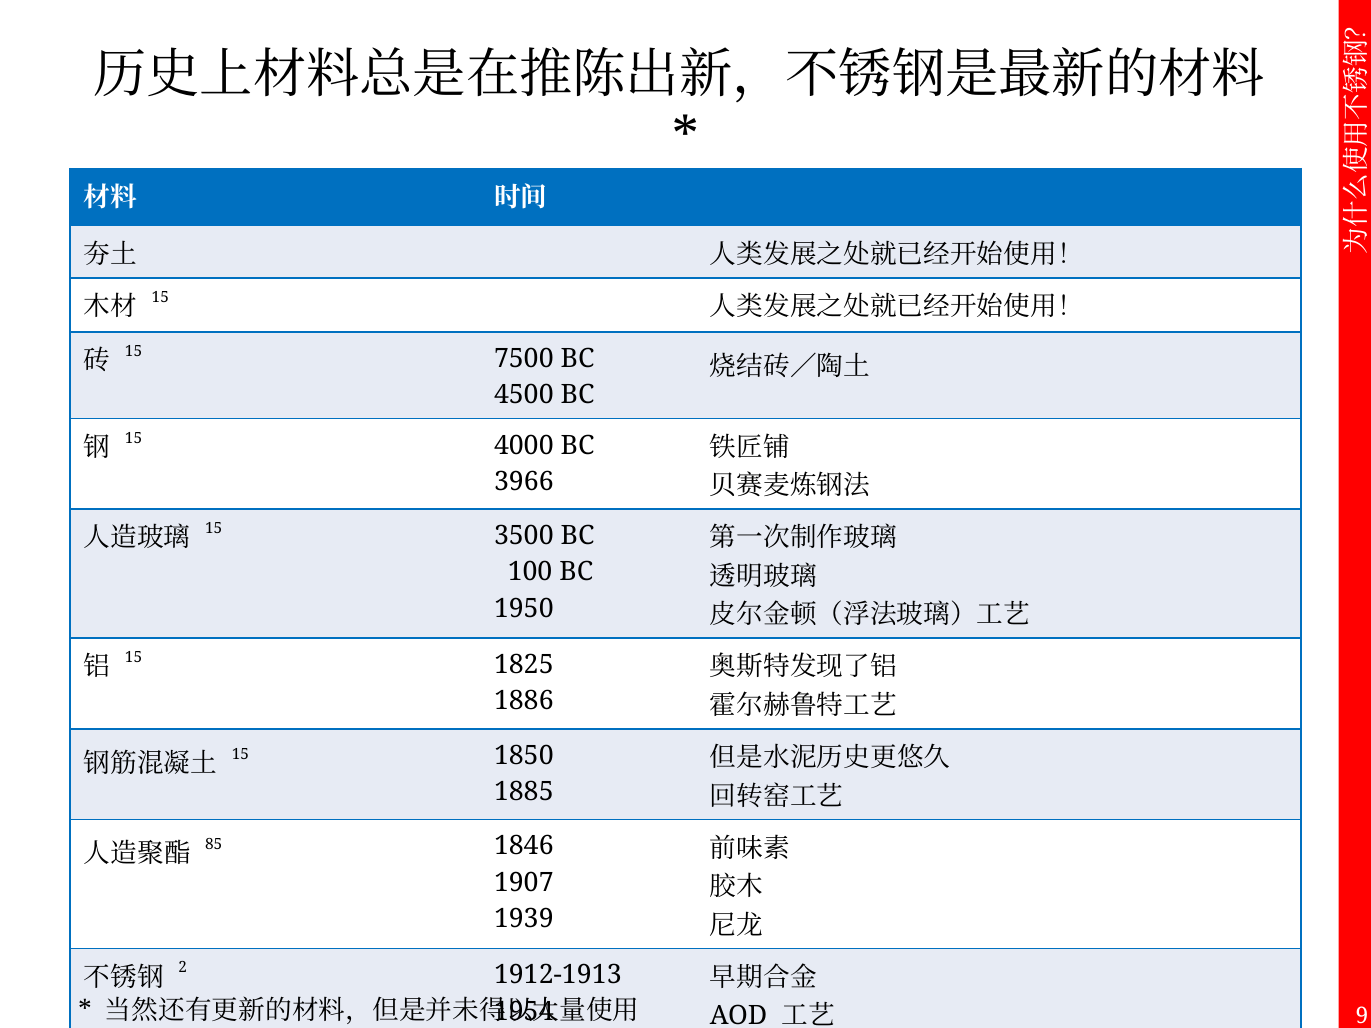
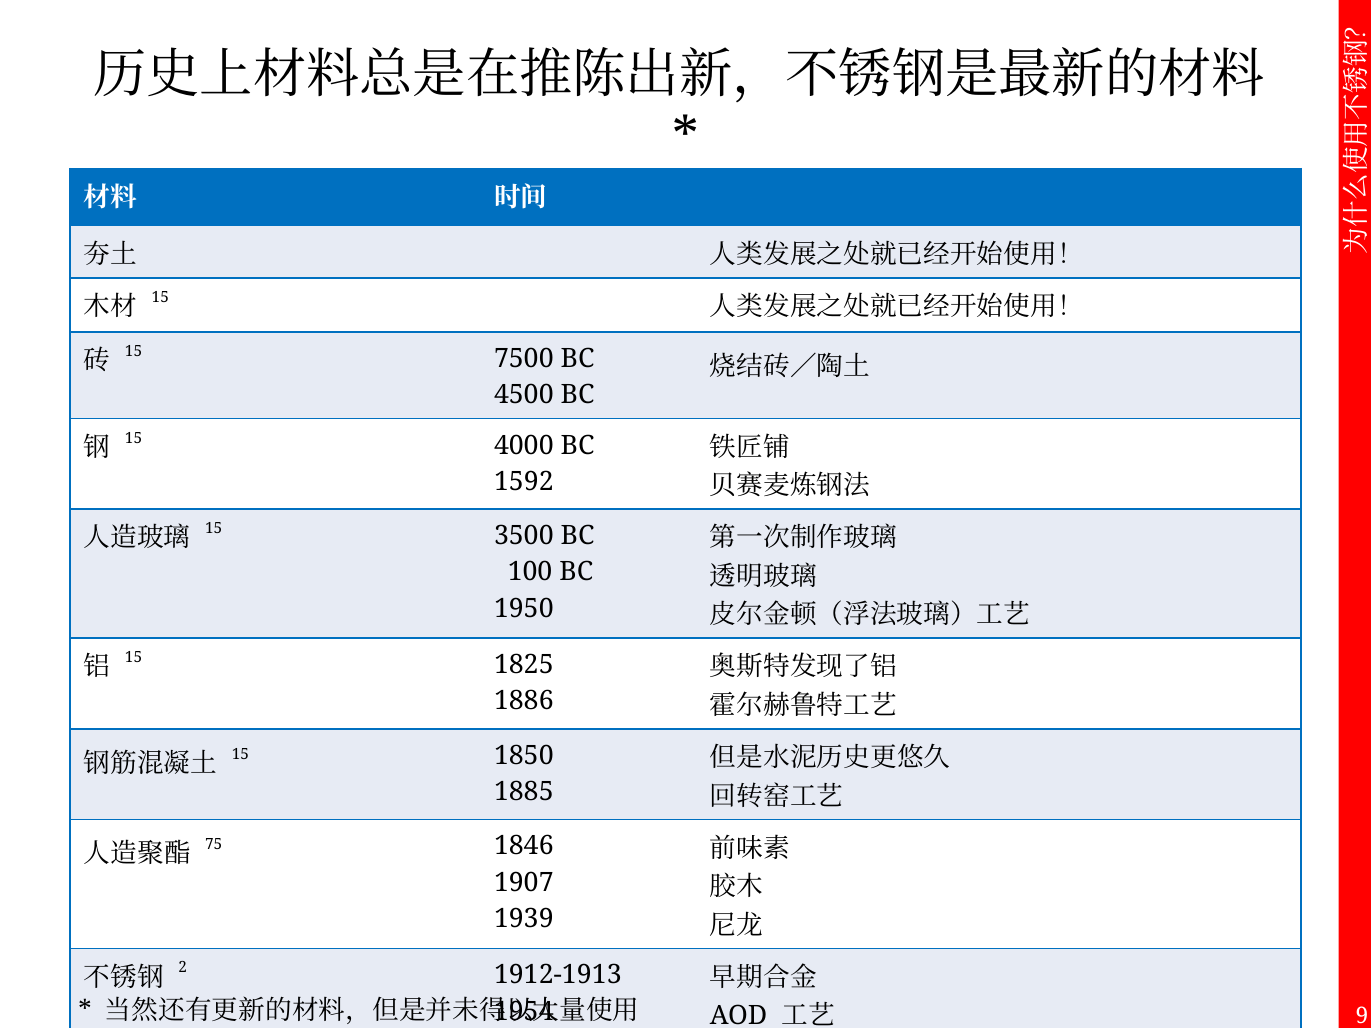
3966: 3966 -> 1592
85: 85 -> 75
